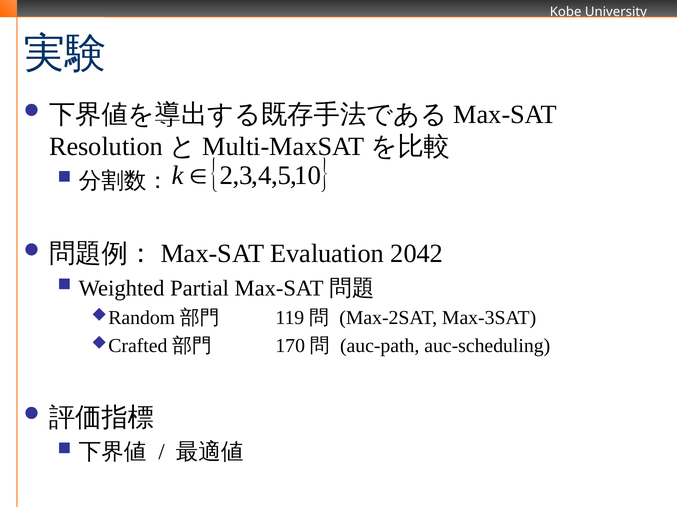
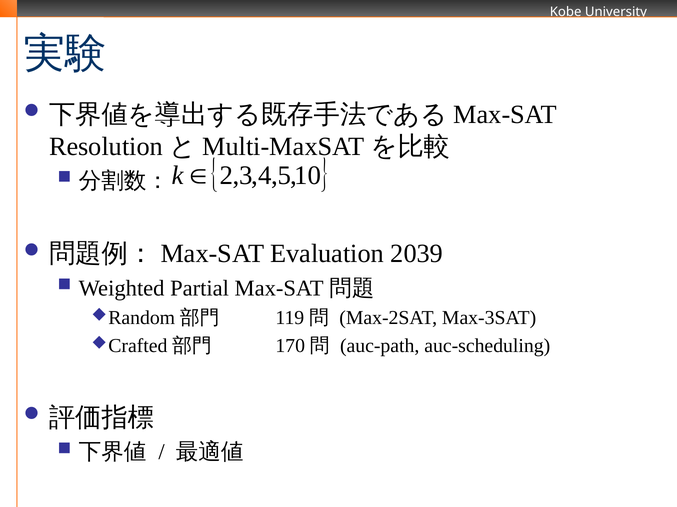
2042: 2042 -> 2039
